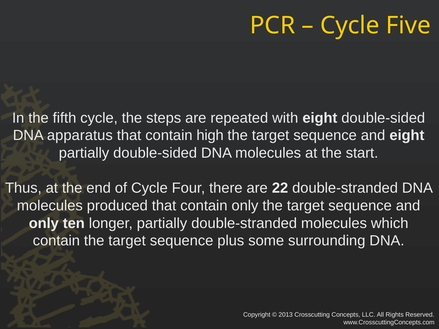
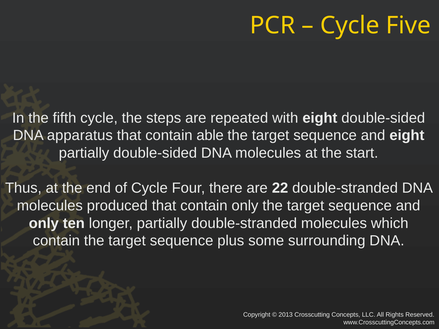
high: high -> able
